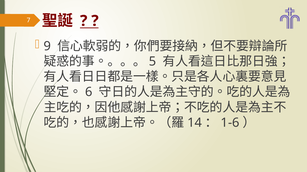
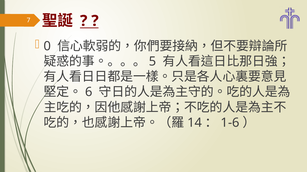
9: 9 -> 0
